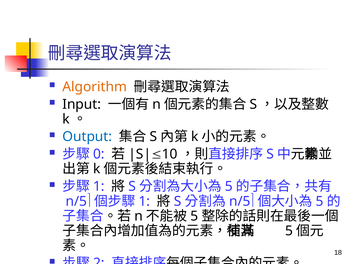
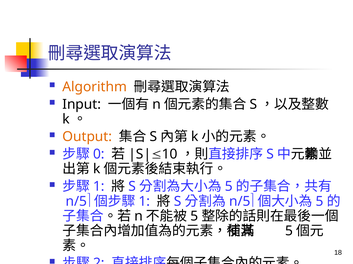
Output colour: blue -> orange
